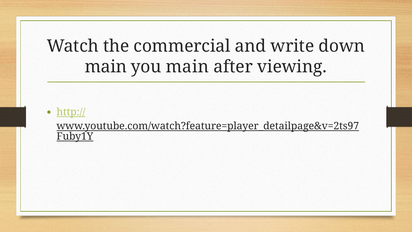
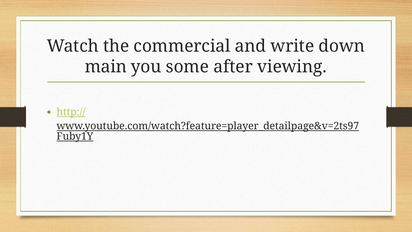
you main: main -> some
